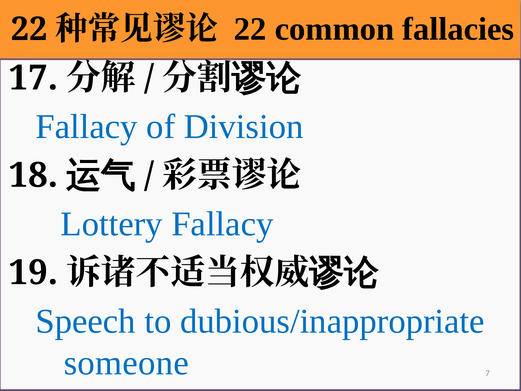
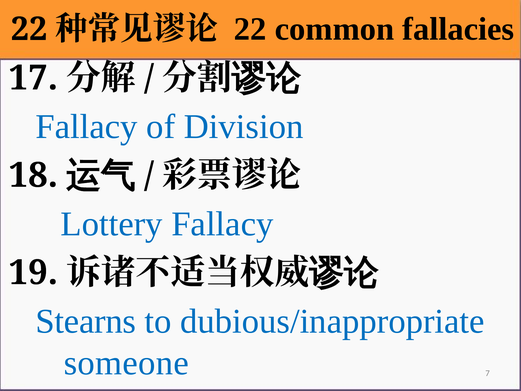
Speech: Speech -> Stearns
